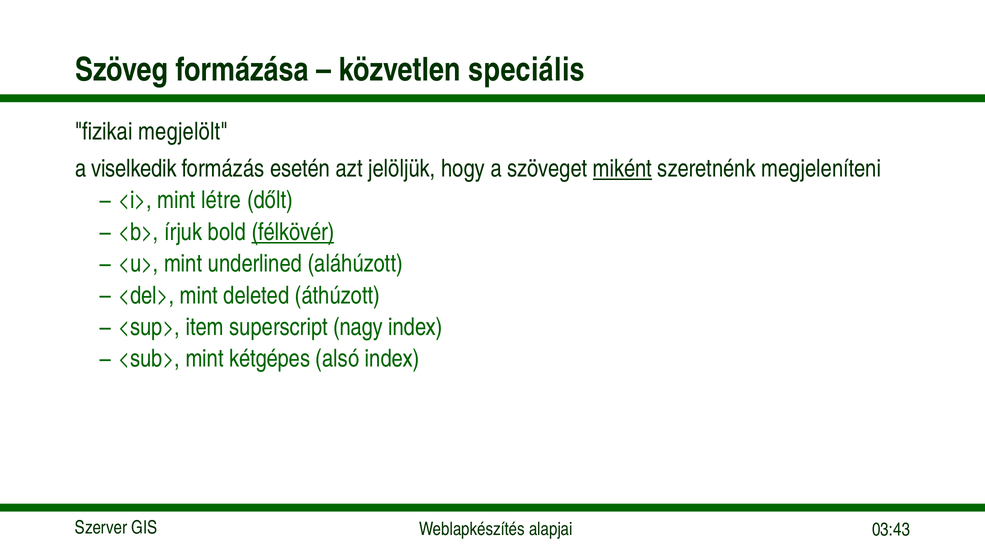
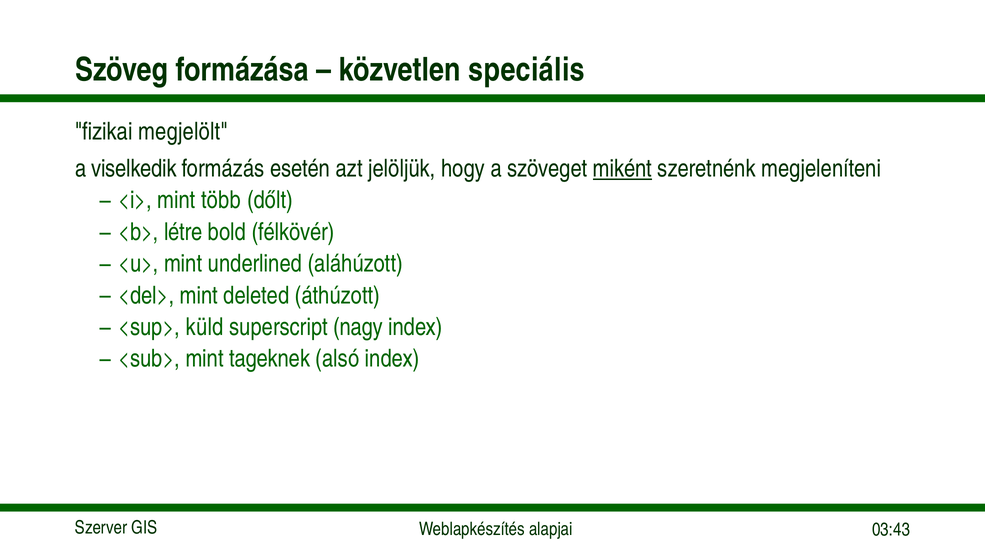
létre: létre -> több
írjuk: írjuk -> létre
félkövér underline: present -> none
item: item -> küld
kétgépes: kétgépes -> tageknek
